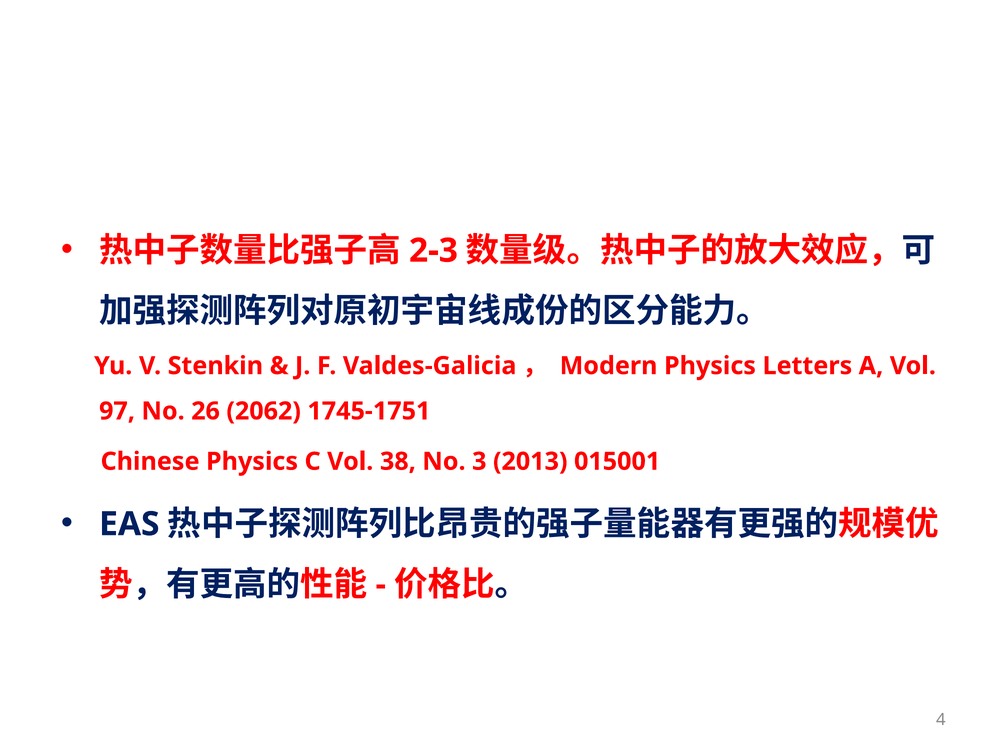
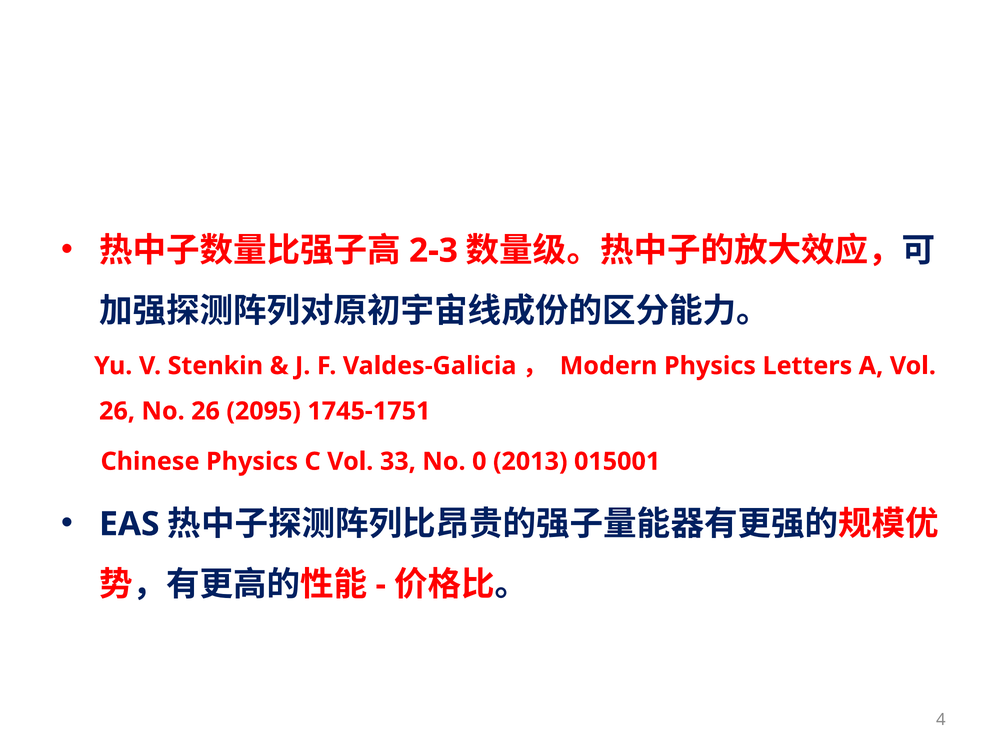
97 at (117, 411): 97 -> 26
2062: 2062 -> 2095
38: 38 -> 33
3: 3 -> 0
